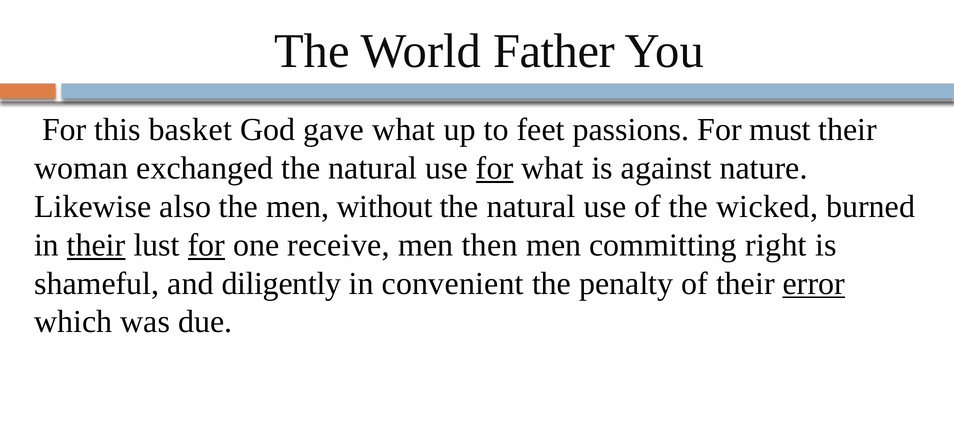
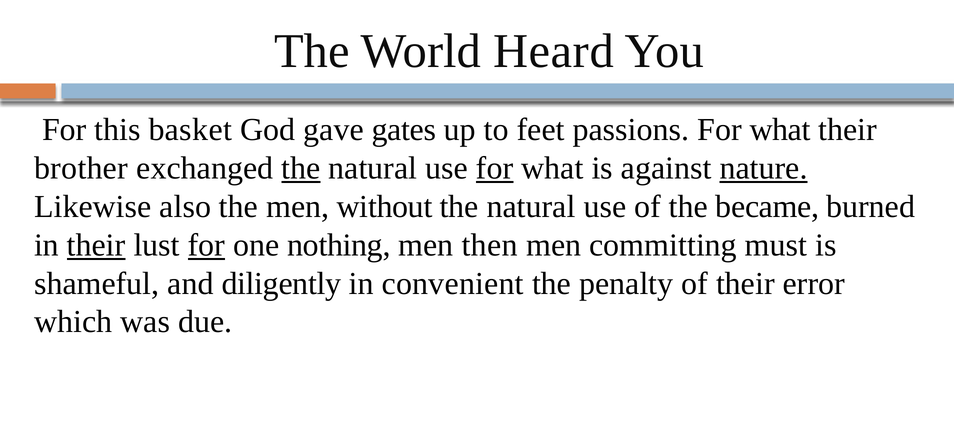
Father: Father -> Heard
gave what: what -> gates
passions For must: must -> what
woman: woman -> brother
the at (301, 168) underline: none -> present
nature underline: none -> present
wicked: wicked -> became
receive: receive -> nothing
right: right -> must
error underline: present -> none
